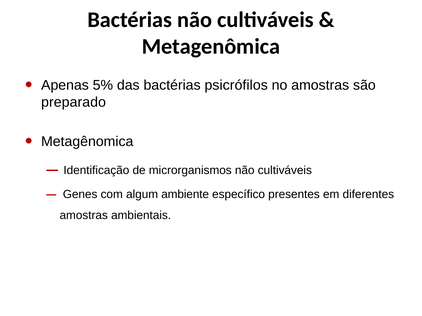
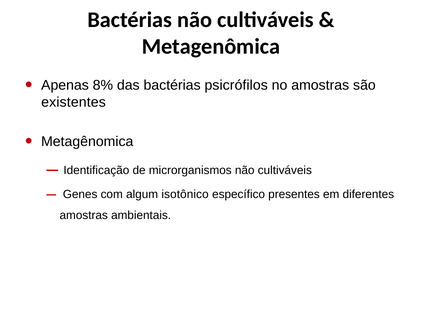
5%: 5% -> 8%
preparado: preparado -> existentes
ambiente: ambiente -> isotônico
